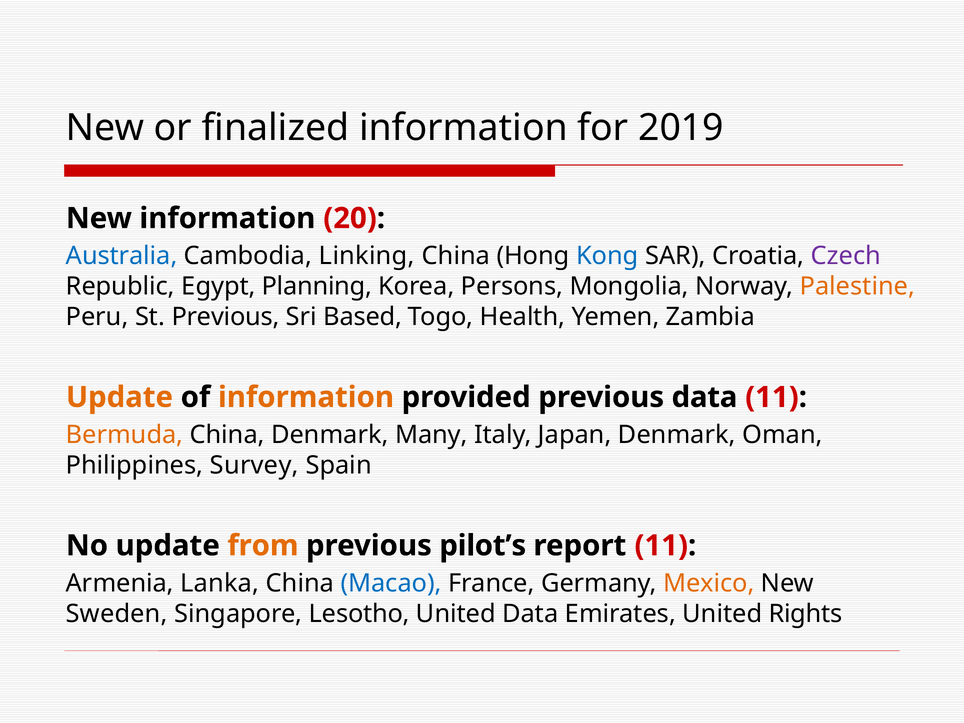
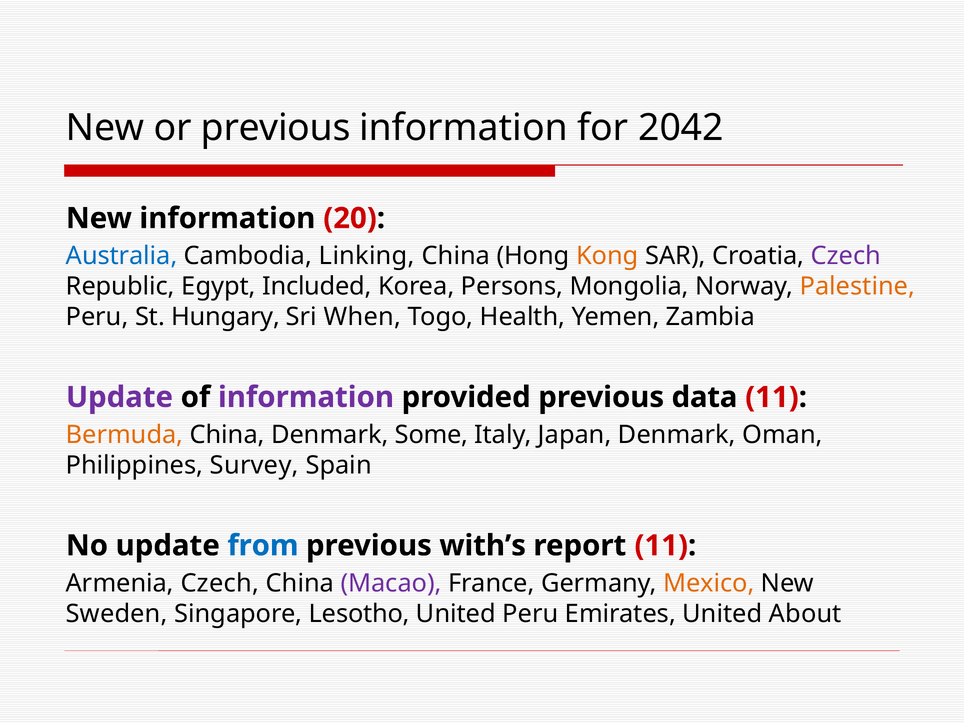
or finalized: finalized -> previous
2019: 2019 -> 2042
Kong colour: blue -> orange
Planning: Planning -> Included
St Previous: Previous -> Hungary
Based: Based -> When
Update at (119, 397) colour: orange -> purple
information at (306, 397) colour: orange -> purple
Many: Many -> Some
from colour: orange -> blue
pilot’s: pilot’s -> with’s
Armenia Lanka: Lanka -> Czech
Macao colour: blue -> purple
United Data: Data -> Peru
Rights: Rights -> About
